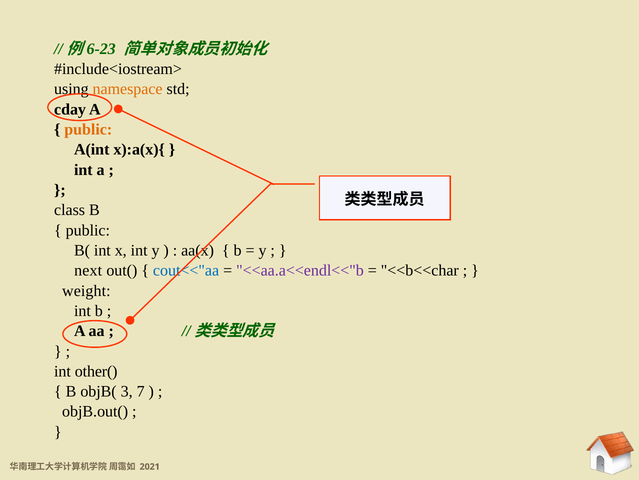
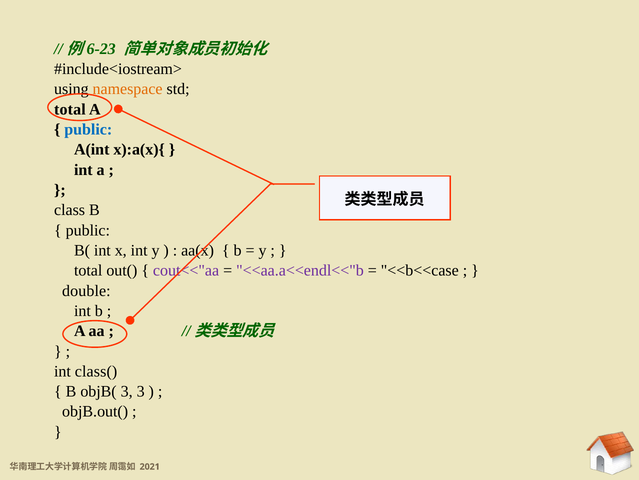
cday at (70, 109): cday -> total
public at (88, 129) colour: orange -> blue
next at (88, 270): next -> total
cout<<"aa colour: blue -> purple
<<b<<char: <<b<<char -> <<b<<case
weight: weight -> double
other(: other( -> class(
3 7: 7 -> 3
